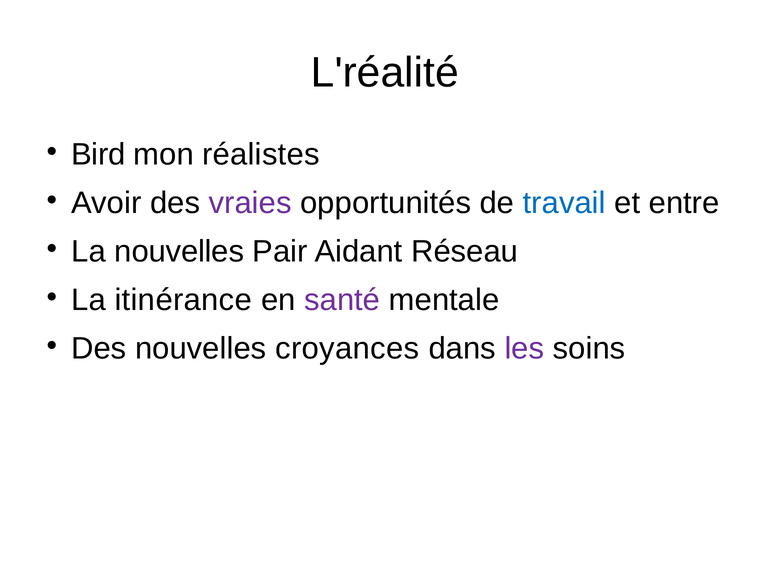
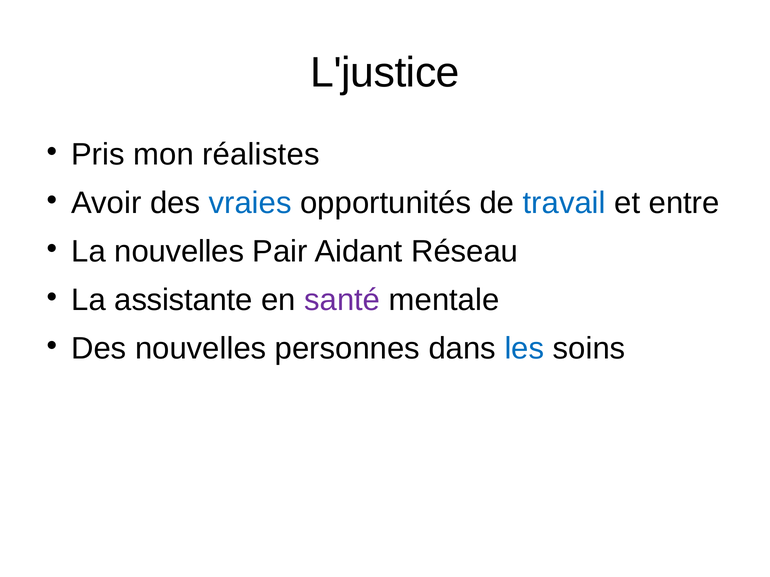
L'réalité: L'réalité -> L'justice
Bird: Bird -> Pris
vraies colour: purple -> blue
itinérance: itinérance -> assistante
croyances: croyances -> personnes
les colour: purple -> blue
